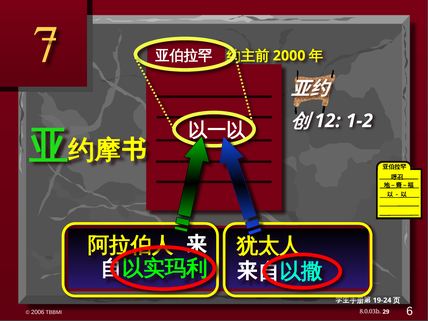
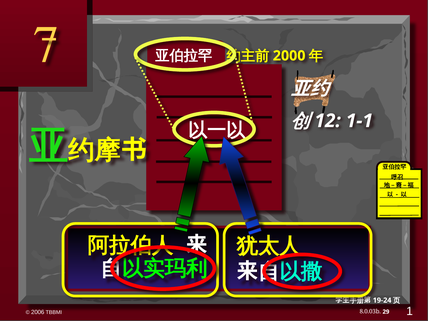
1-2: 1-2 -> 1-1
6: 6 -> 1
